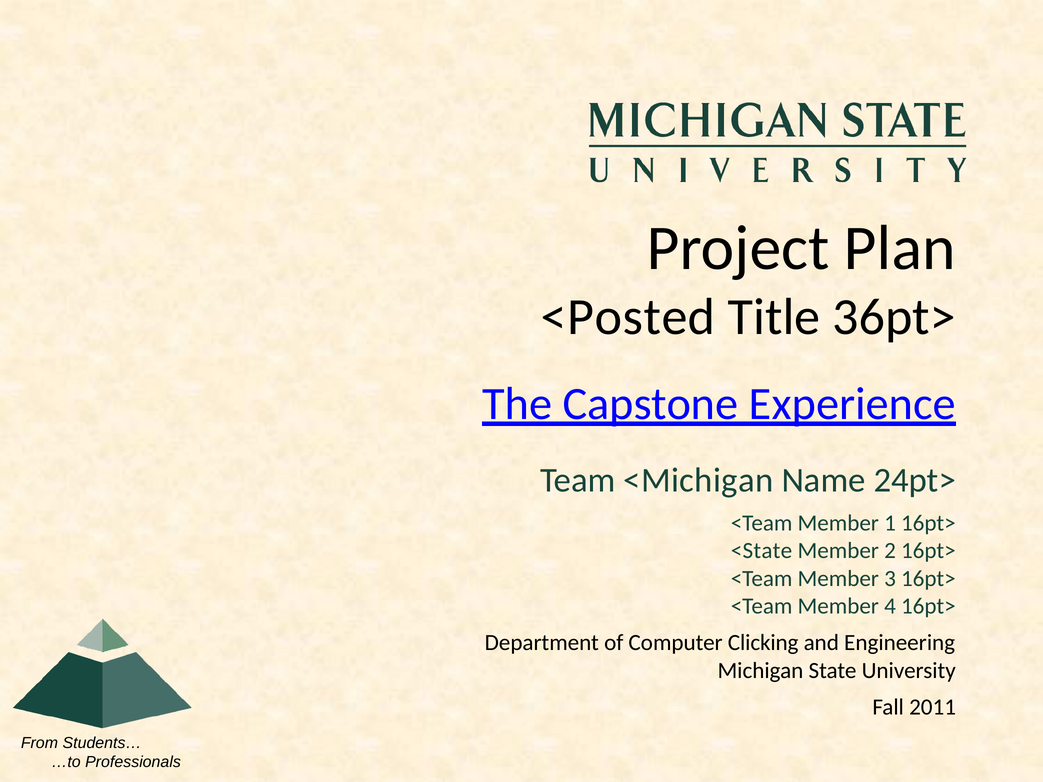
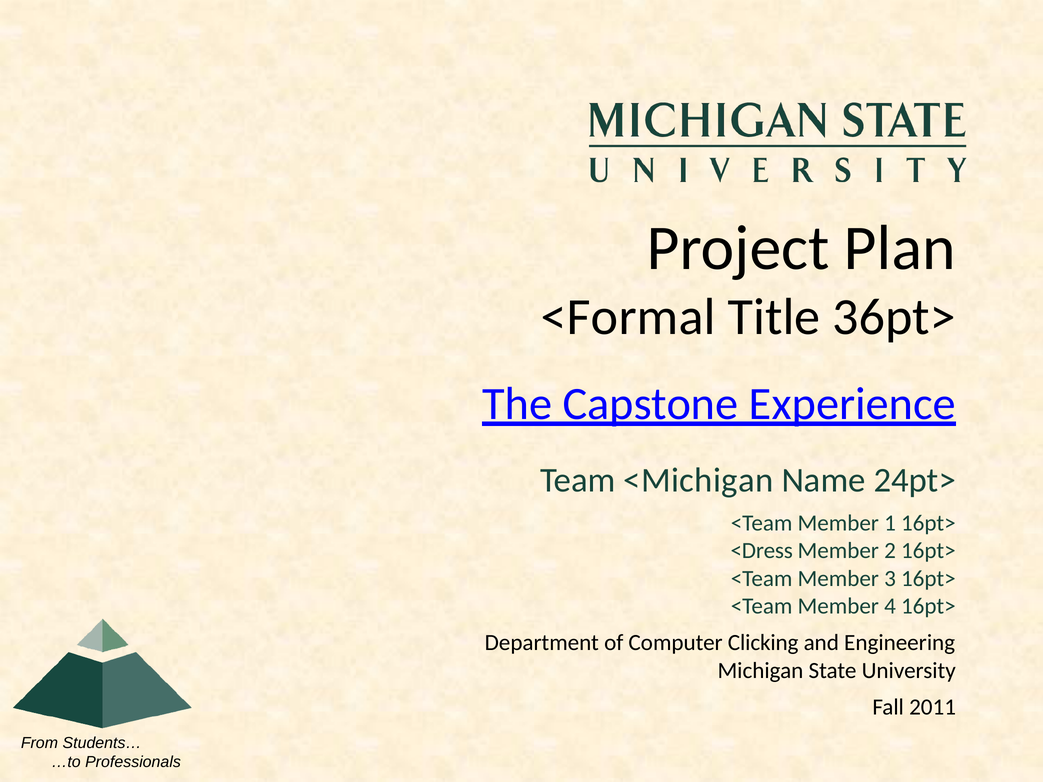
<Posted: <Posted -> <Formal
<State: <State -> <Dress
